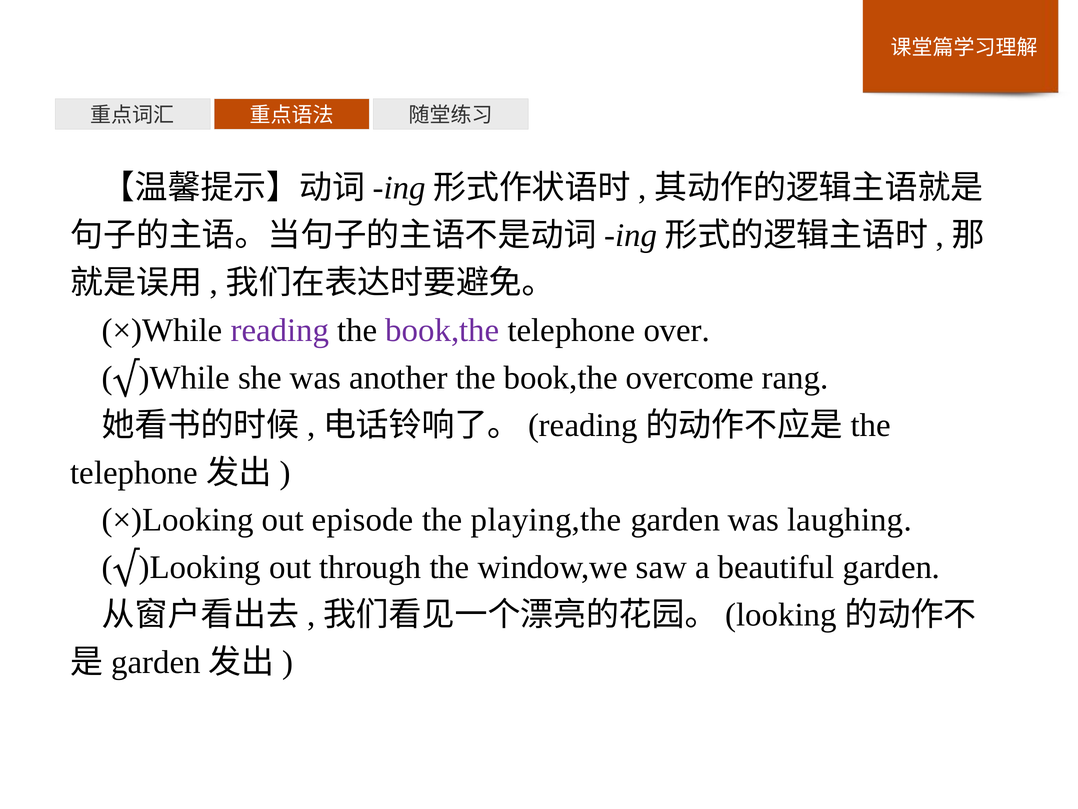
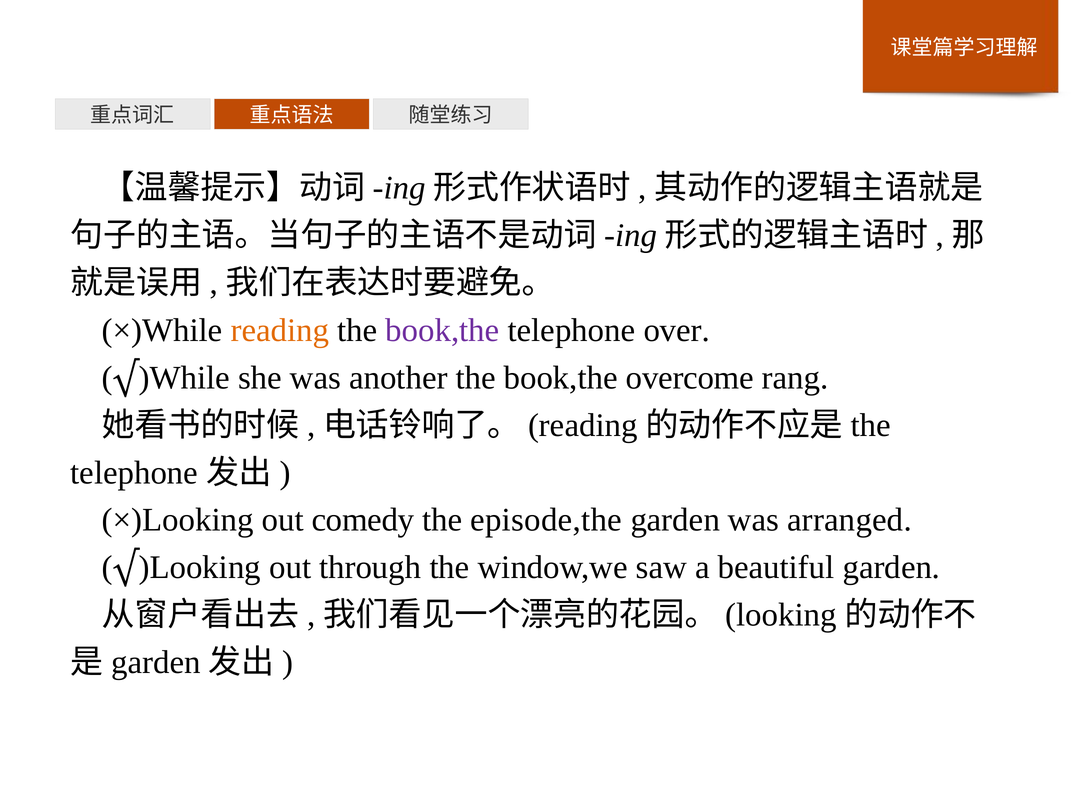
reading colour: purple -> orange
episode: episode -> comedy
playing,the: playing,the -> episode,the
laughing: laughing -> arranged
